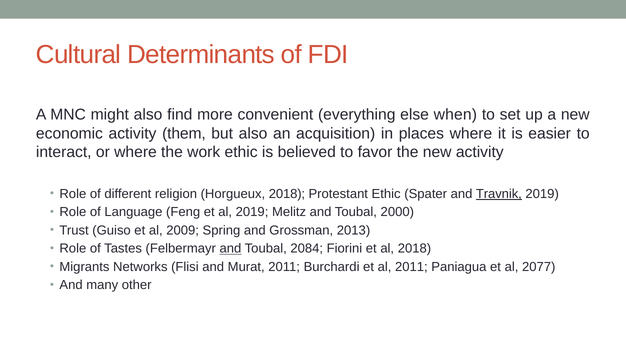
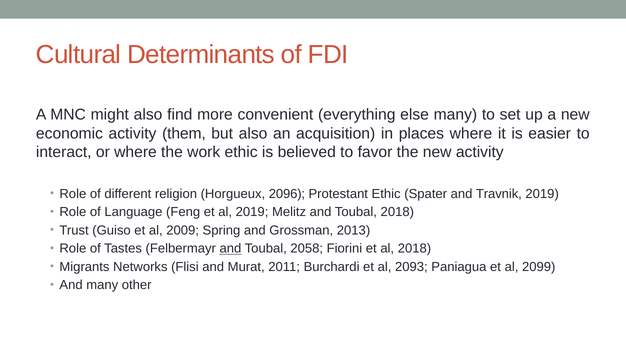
else when: when -> many
Horgueux 2018: 2018 -> 2096
Travnik underline: present -> none
Toubal 2000: 2000 -> 2018
2084: 2084 -> 2058
al 2011: 2011 -> 2093
2077: 2077 -> 2099
